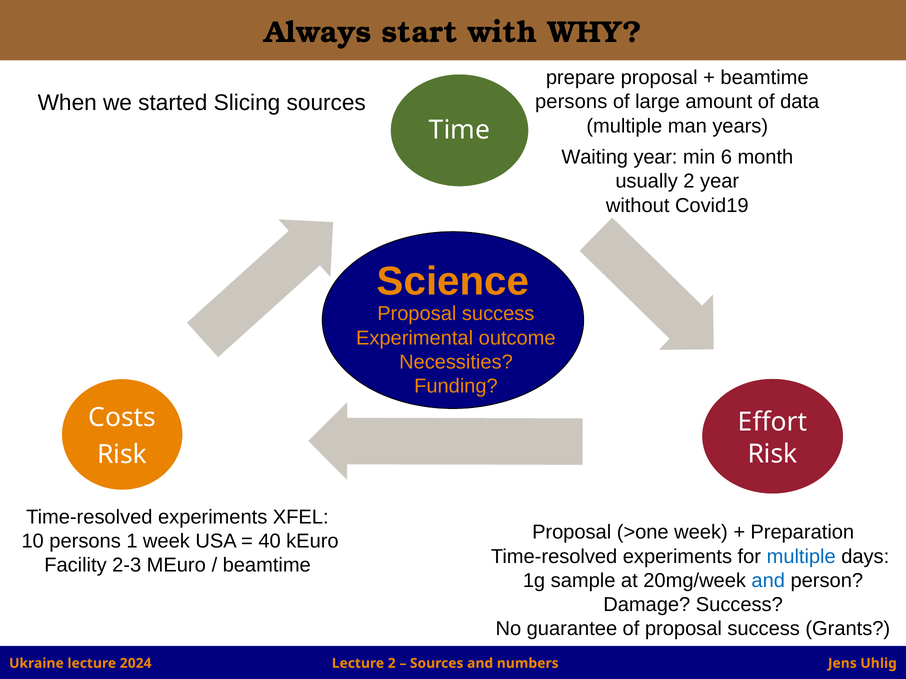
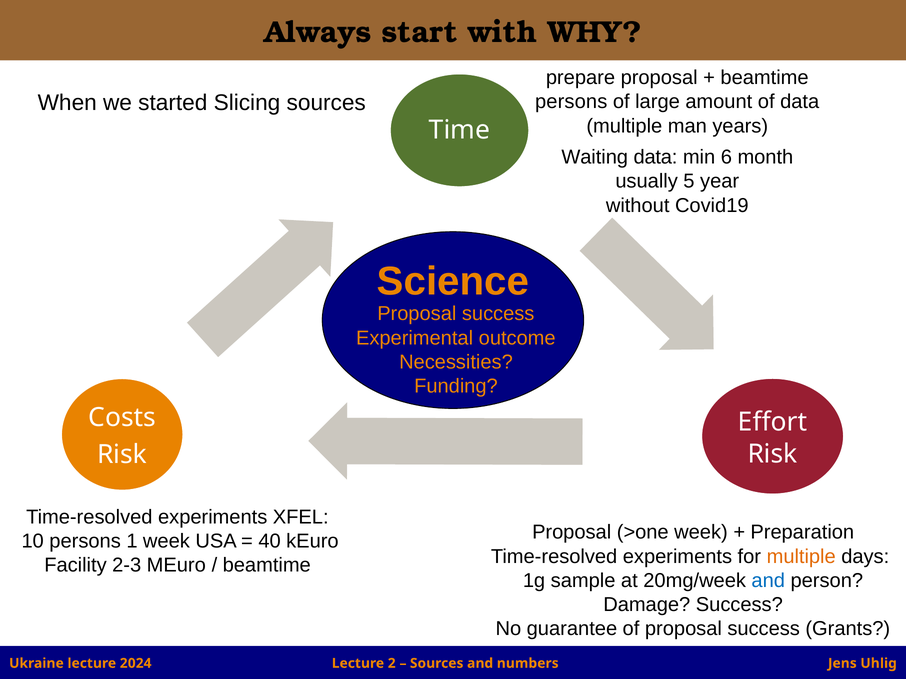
Waiting year: year -> data
usually 2: 2 -> 5
multiple at (801, 557) colour: blue -> orange
